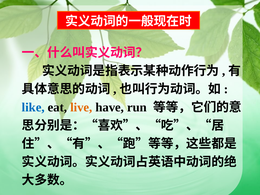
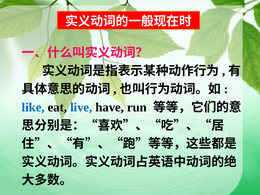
live colour: orange -> blue
